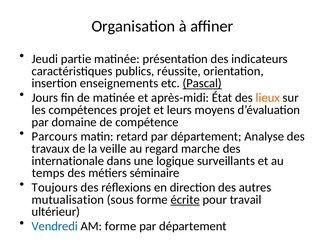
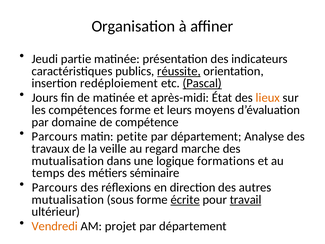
réussite underline: none -> present
enseignements: enseignements -> redéploiement
compétences projet: projet -> forme
retard: retard -> petite
internationale at (68, 161): internationale -> mutualisation
surveillants: surveillants -> formations
Toujours at (55, 187): Toujours -> Parcours
travail underline: none -> present
Vendredi colour: blue -> orange
AM forme: forme -> projet
